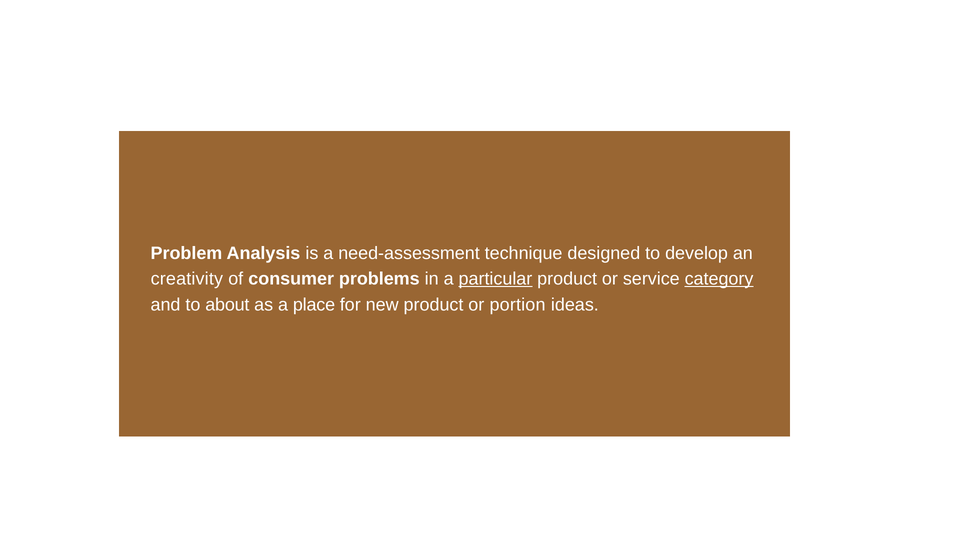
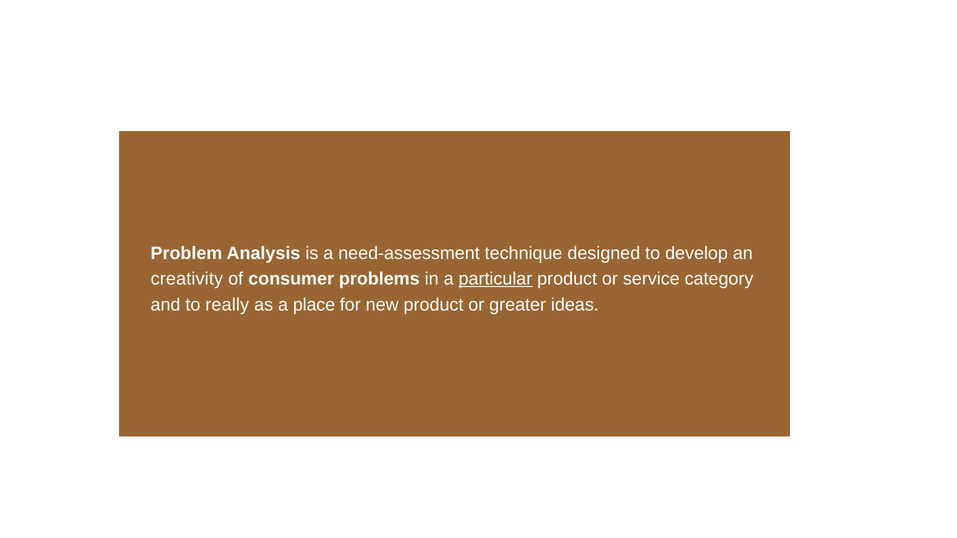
category underline: present -> none
about: about -> really
portion: portion -> greater
